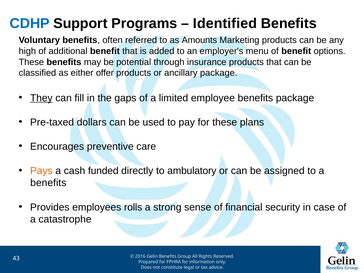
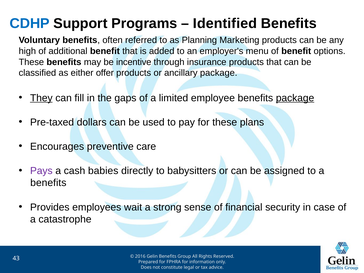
Amounts: Amounts -> Planning
potential: potential -> incentive
package at (295, 98) underline: none -> present
Pays colour: orange -> purple
funded: funded -> babies
ambulatory: ambulatory -> babysitters
rolls: rolls -> wait
